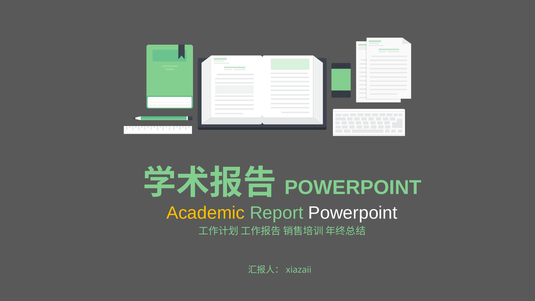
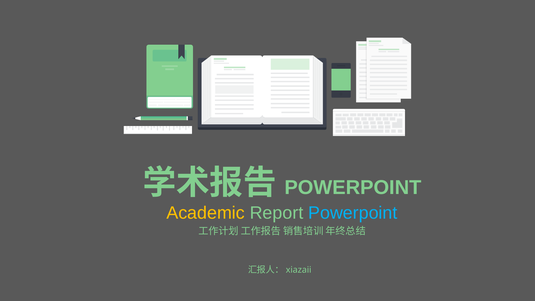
Powerpoint at (353, 213) colour: white -> light blue
